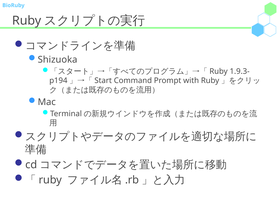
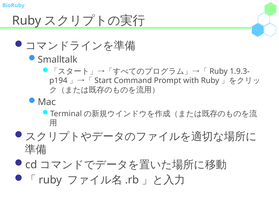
Shizuoka: Shizuoka -> Smalltalk
